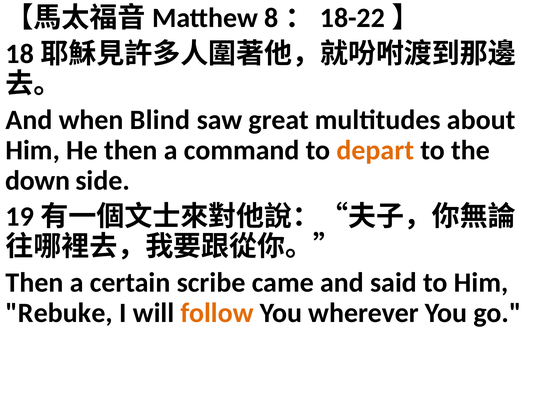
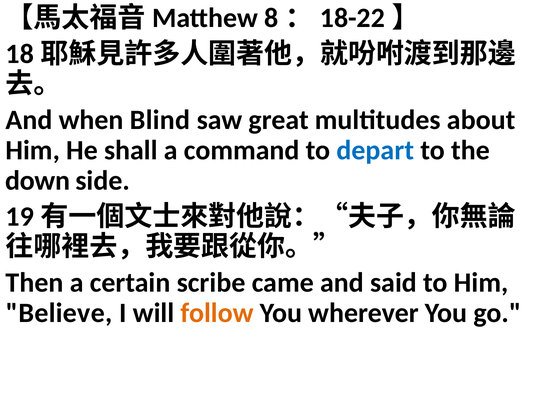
He then: then -> shall
depart colour: orange -> blue
Rebuke: Rebuke -> Believe
